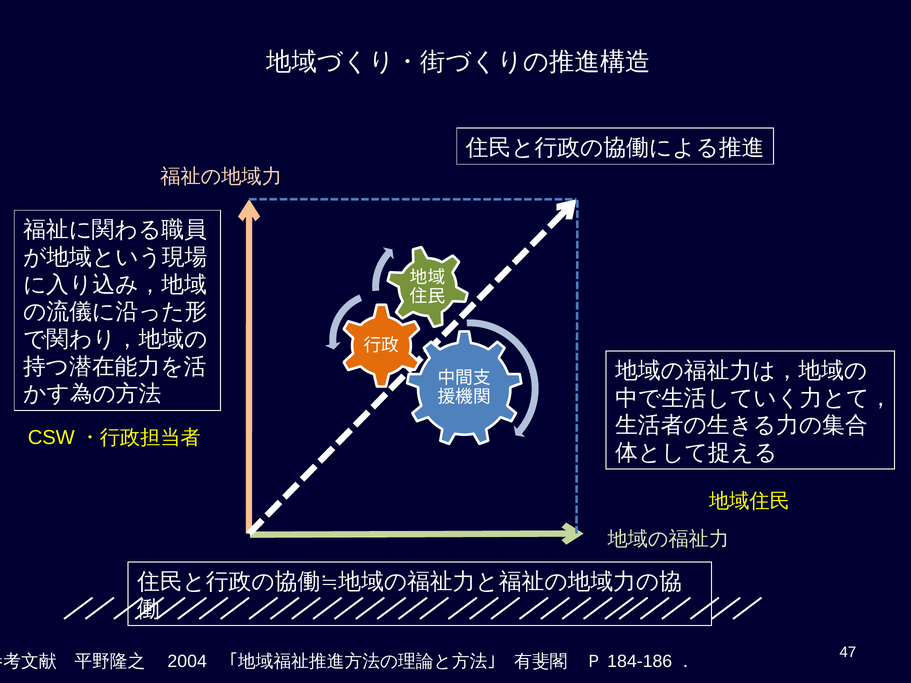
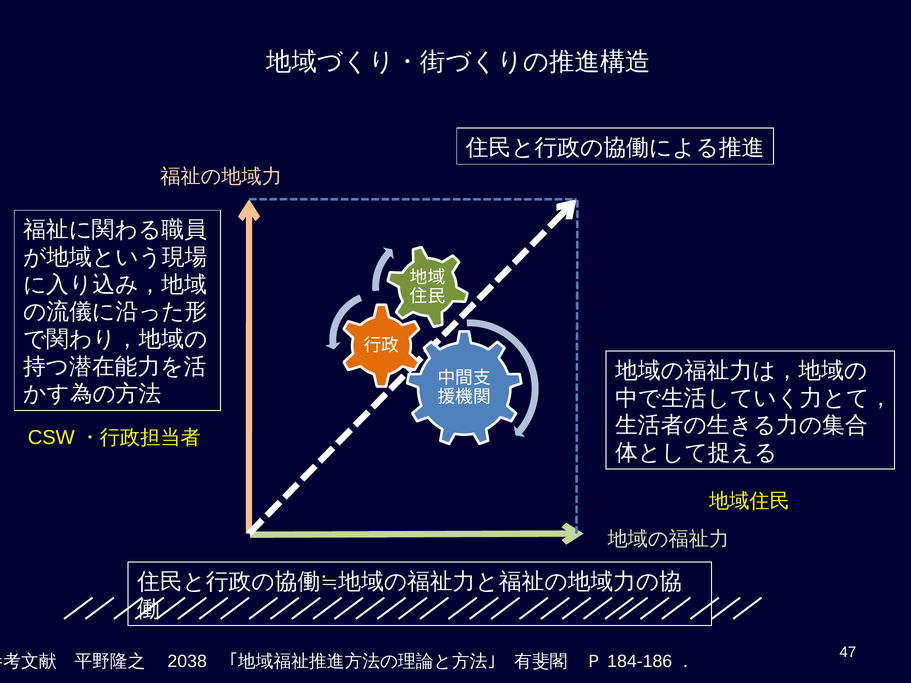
2004: 2004 -> 2038
